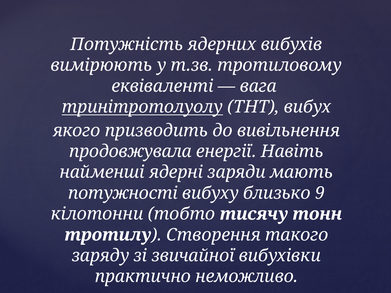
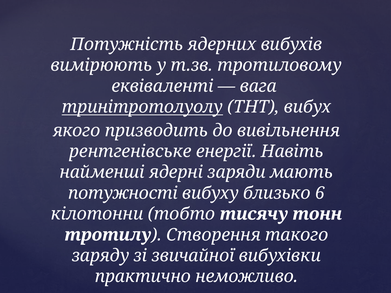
продовжувала: продовжувала -> рентгенівське
9: 9 -> 6
